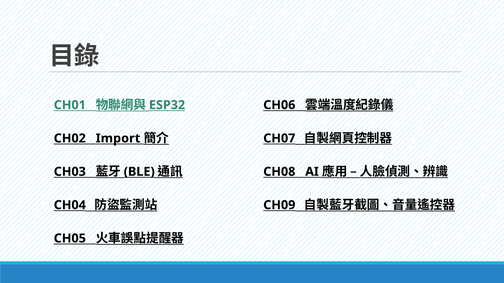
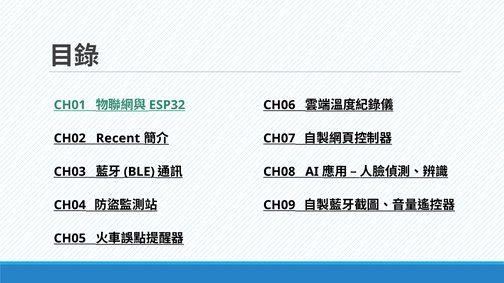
Import: Import -> Recent
